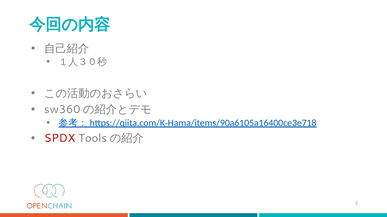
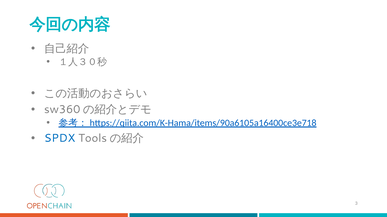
SPDX colour: red -> blue
